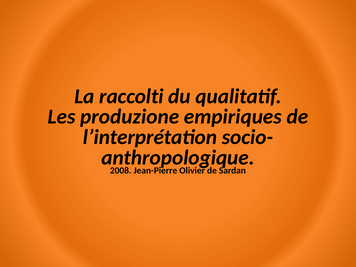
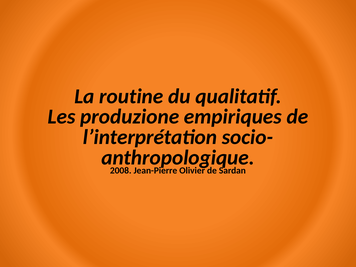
raccolti: raccolti -> routine
